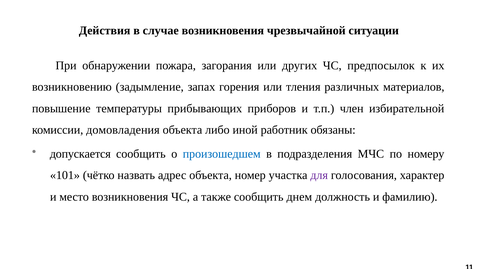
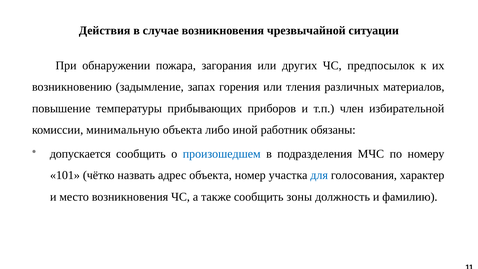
домовладения: домовладения -> минимальную
для colour: purple -> blue
днем: днем -> зоны
